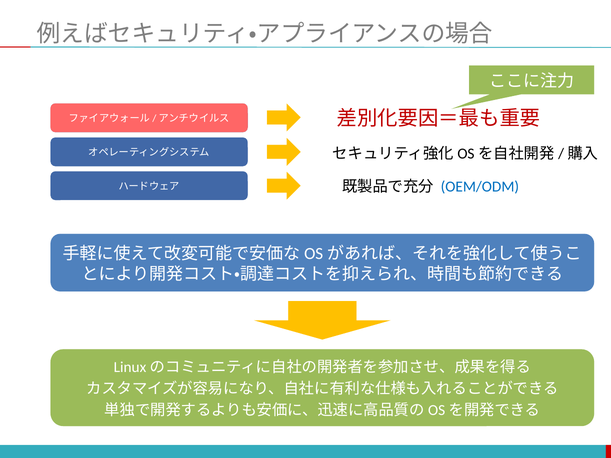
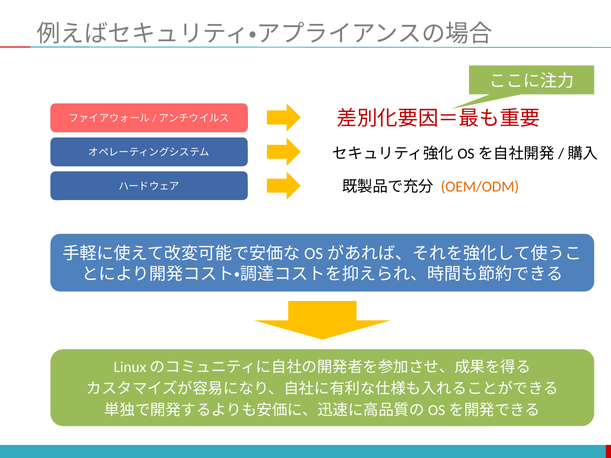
OEM/ODM colour: blue -> orange
